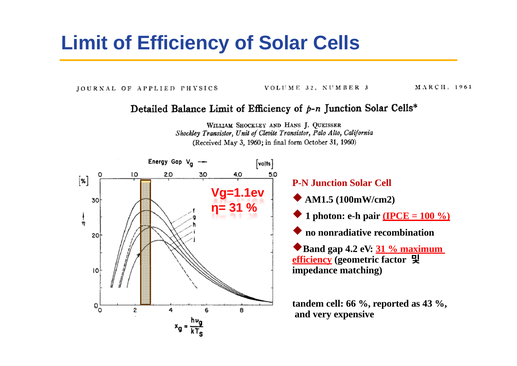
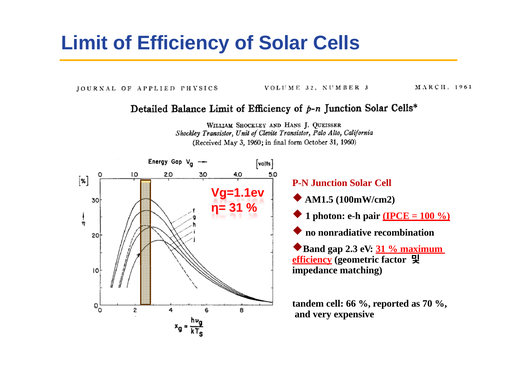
4.2: 4.2 -> 2.3
43: 43 -> 70
